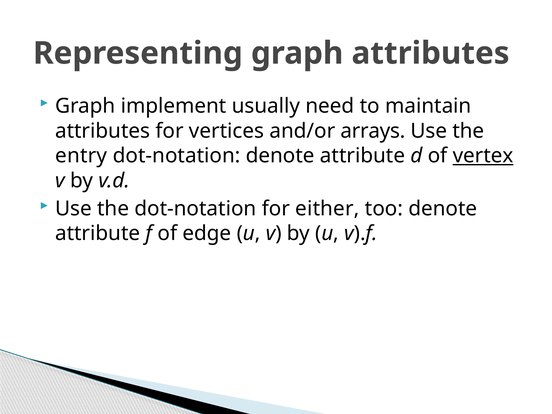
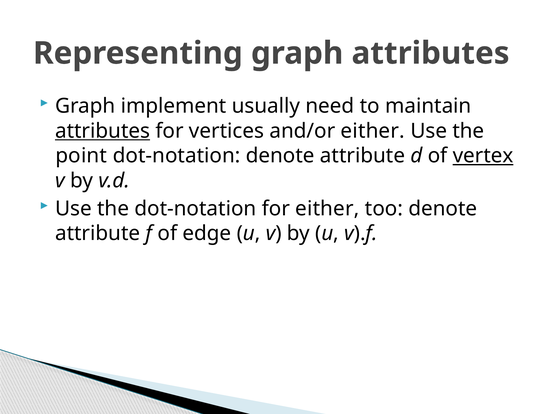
attributes at (103, 131) underline: none -> present
and/or arrays: arrays -> either
entry: entry -> point
